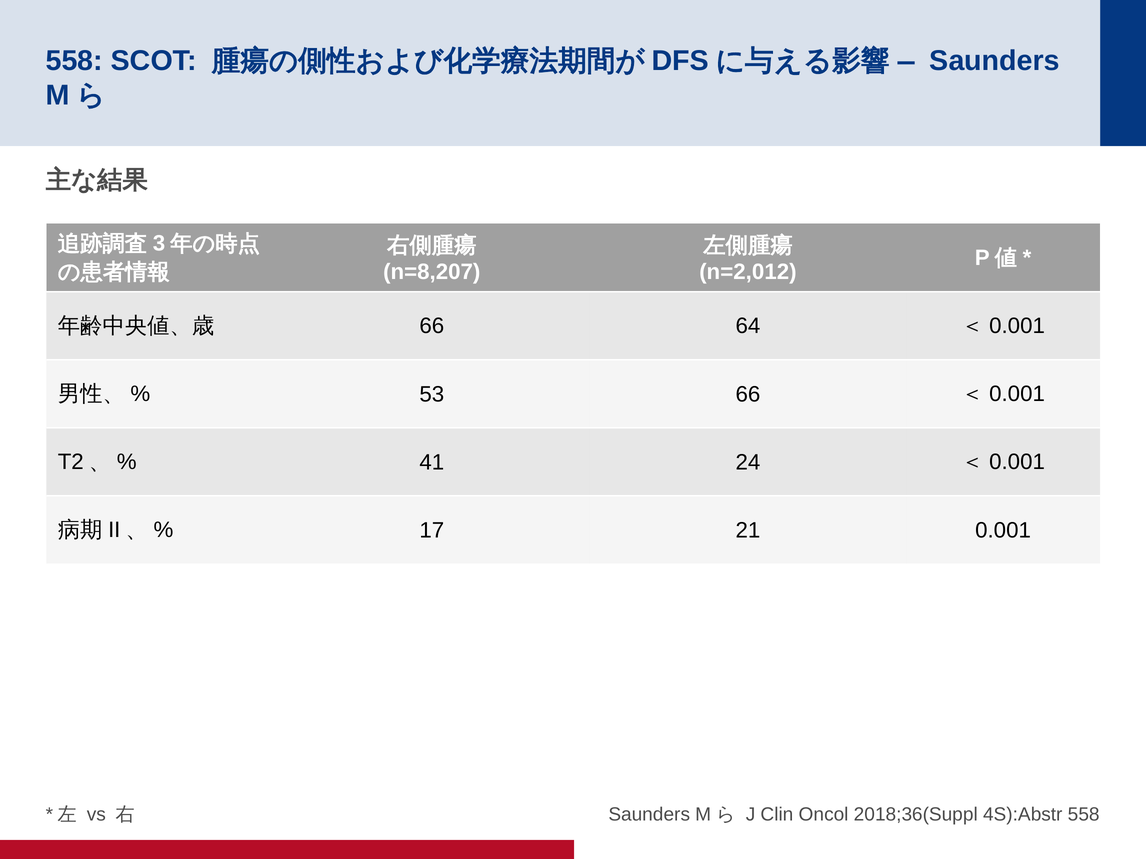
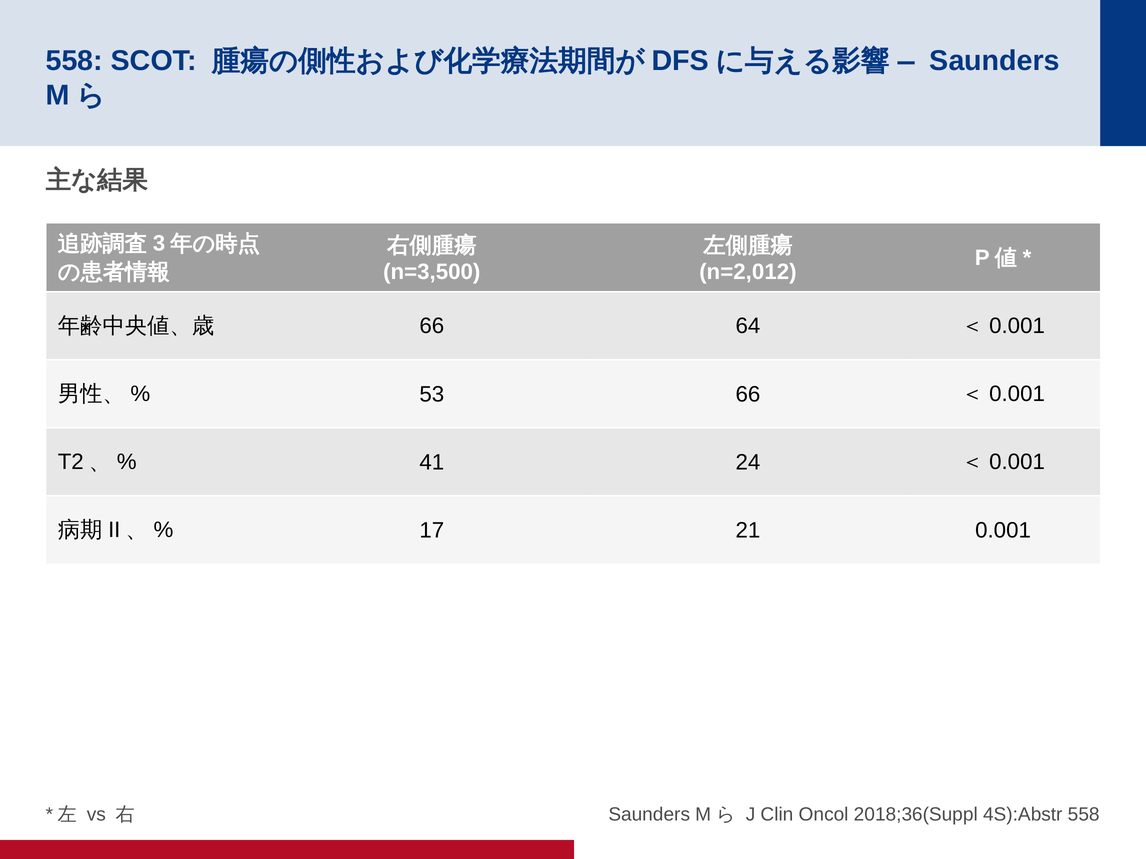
n=8,207: n=8,207 -> n=3,500
